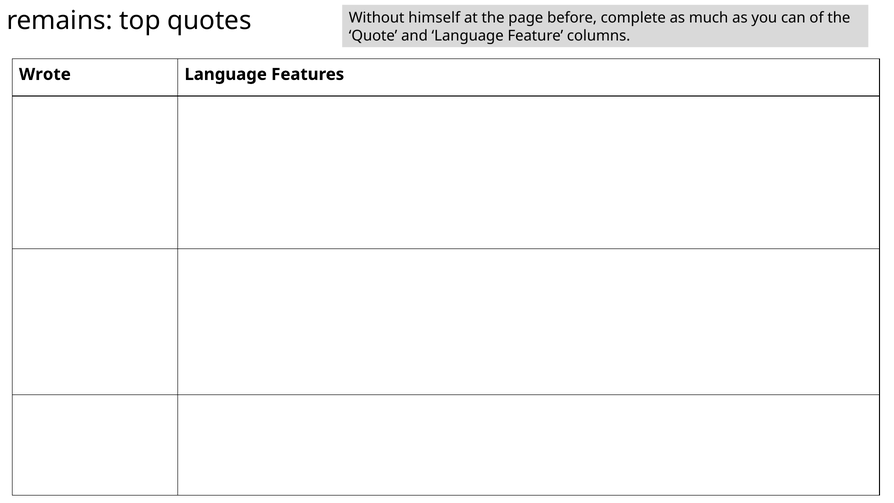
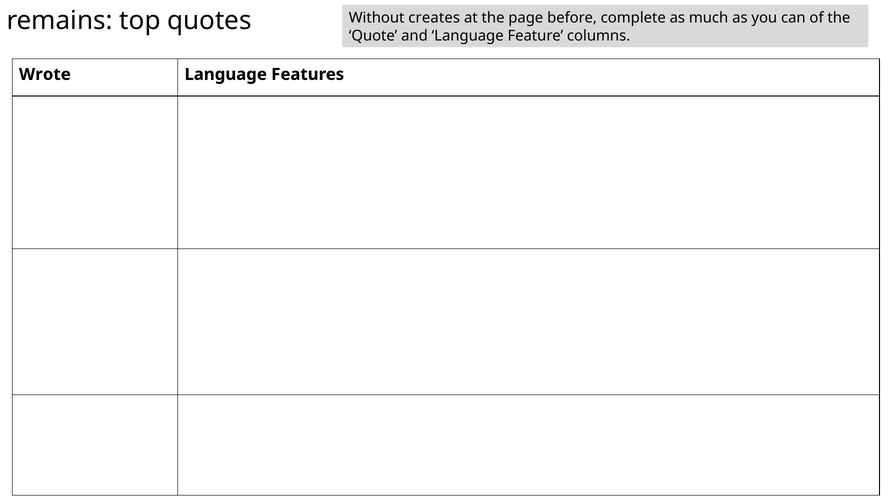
himself: himself -> creates
